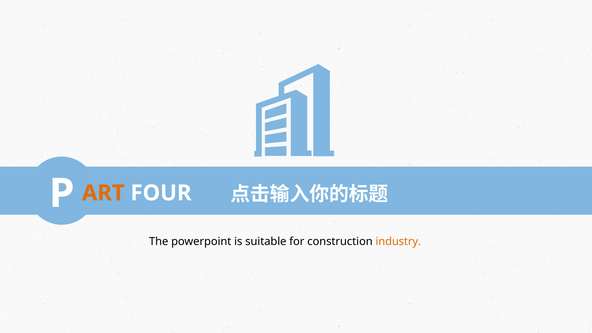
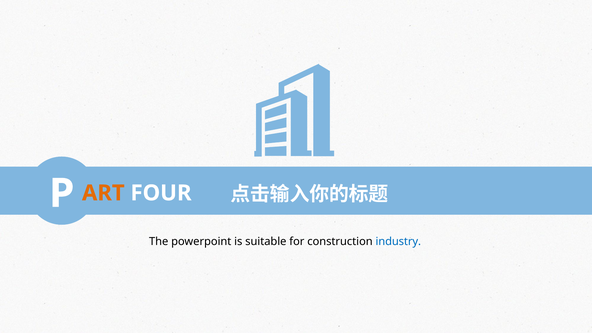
industry colour: orange -> blue
